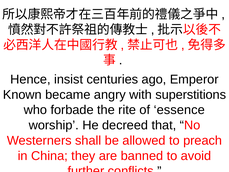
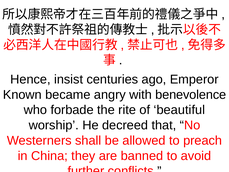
superstitions: superstitions -> benevolence
essence: essence -> beautiful
